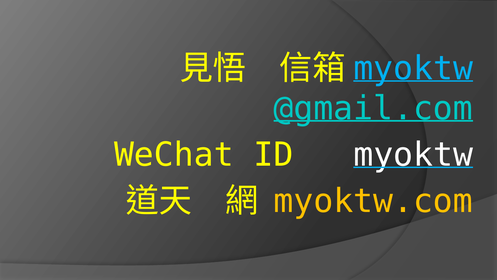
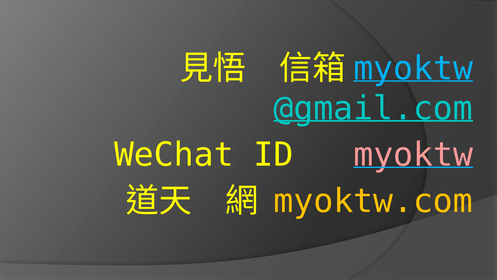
myoktw at (413, 155) colour: white -> pink
